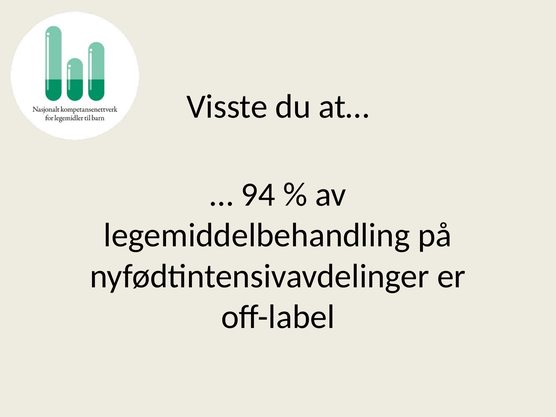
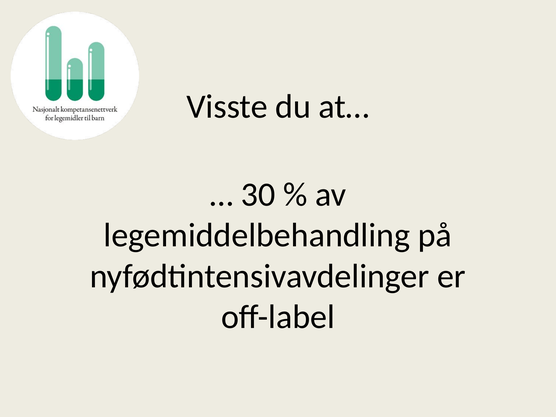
94: 94 -> 30
